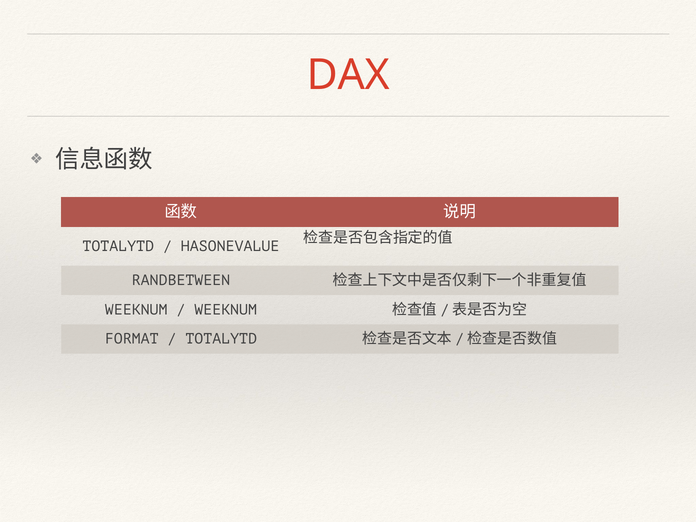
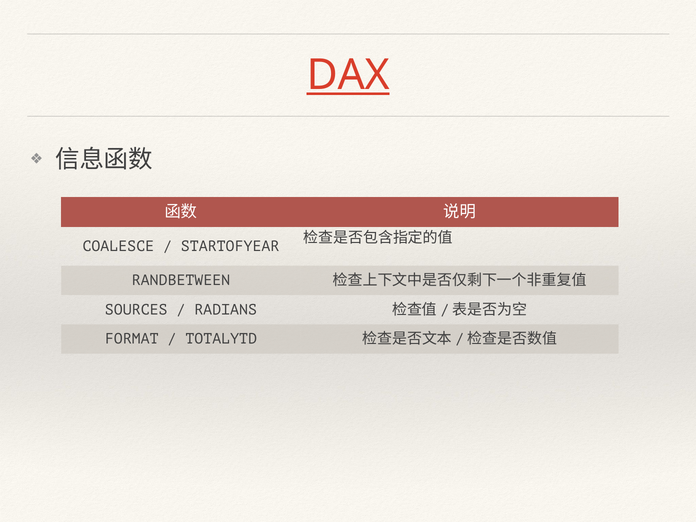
DAX underline: none -> present
TOTALYTD at (118, 246): TOTALYTD -> COALESCE
HASONEVALUE: HASONEVALUE -> STARTOFYEAR
WEEKNUM at (136, 310): WEEKNUM -> SOURCES
WEEKNUM at (226, 310): WEEKNUM -> RADIANS
